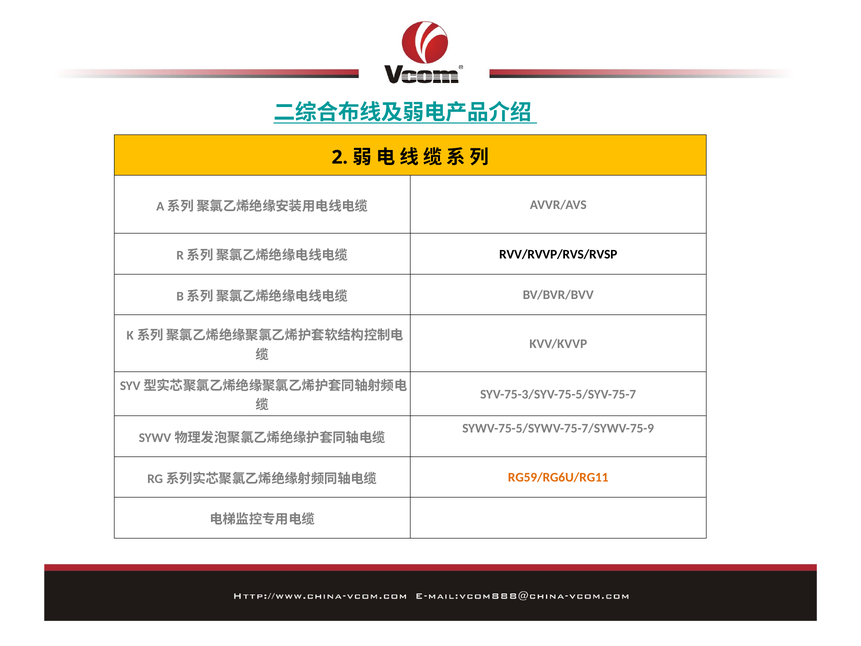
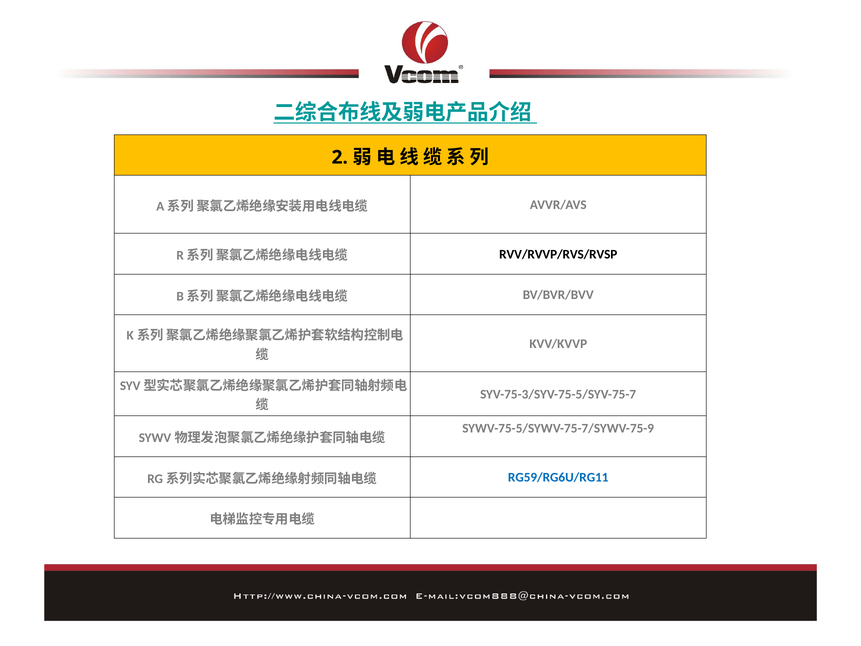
RG59/RG6U/RG11 colour: orange -> blue
